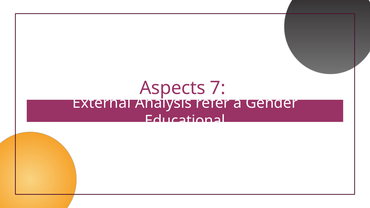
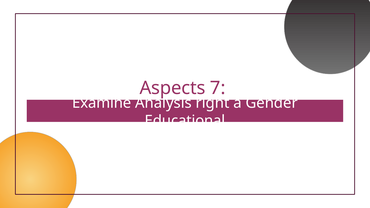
External: External -> Examine
refer: refer -> right
